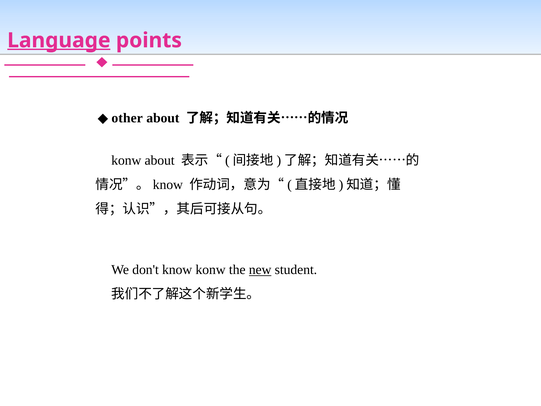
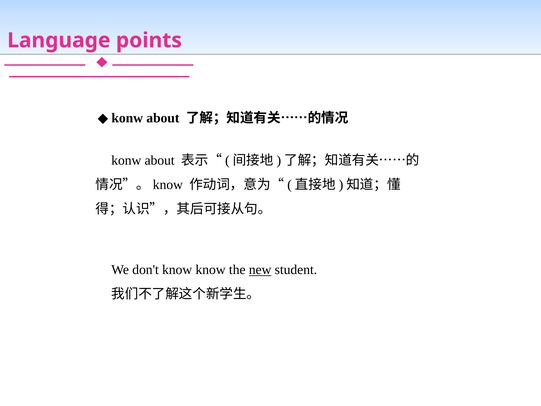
Language underline: present -> none
other at (127, 118): other -> konw
know konw: konw -> know
